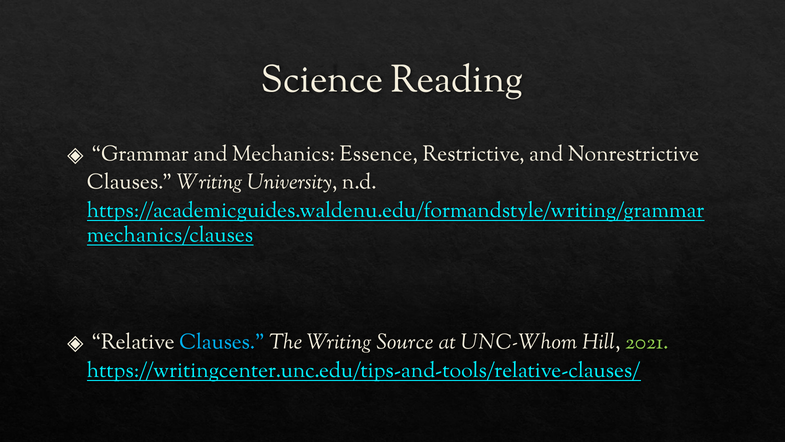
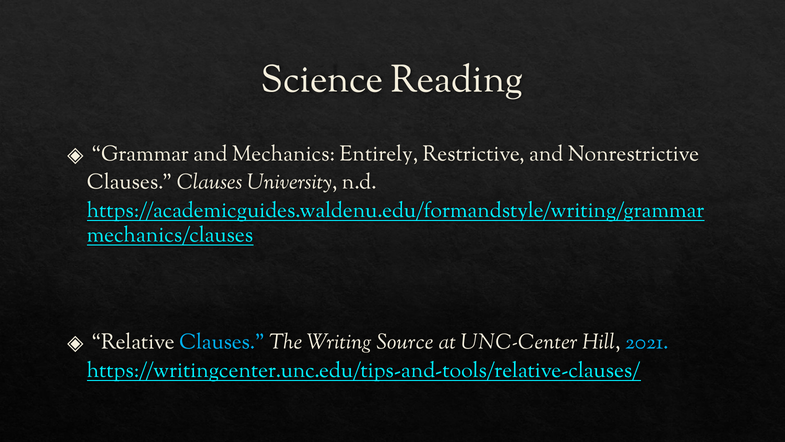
Essence: Essence -> Entirely
Clauses Writing: Writing -> Clauses
UNC-Whom: UNC-Whom -> UNC-Center
2021 colour: light green -> light blue
